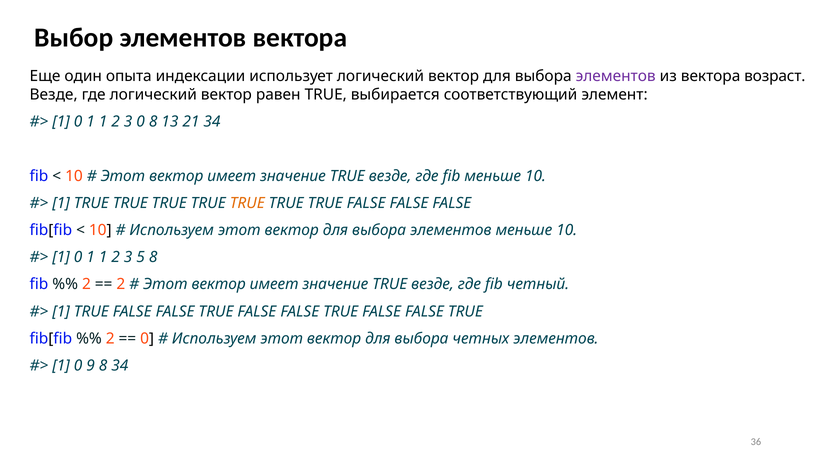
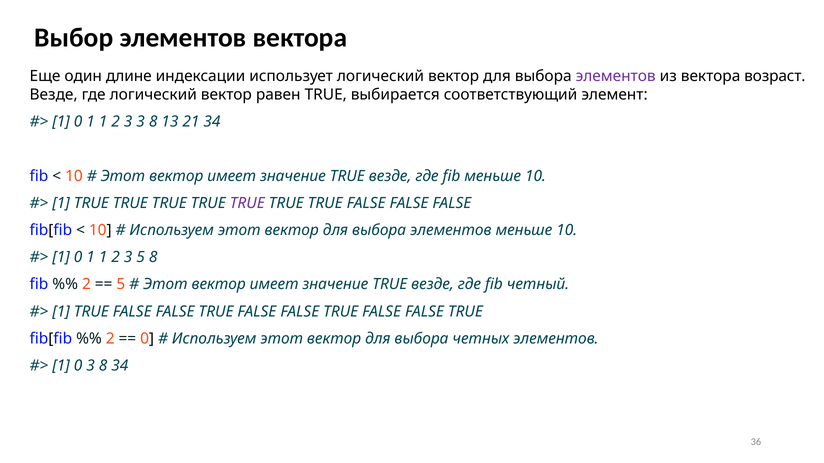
опыта: опыта -> длине
3 0: 0 -> 3
TRUE at (247, 203) colour: orange -> purple
2 at (121, 285): 2 -> 5
0 9: 9 -> 3
